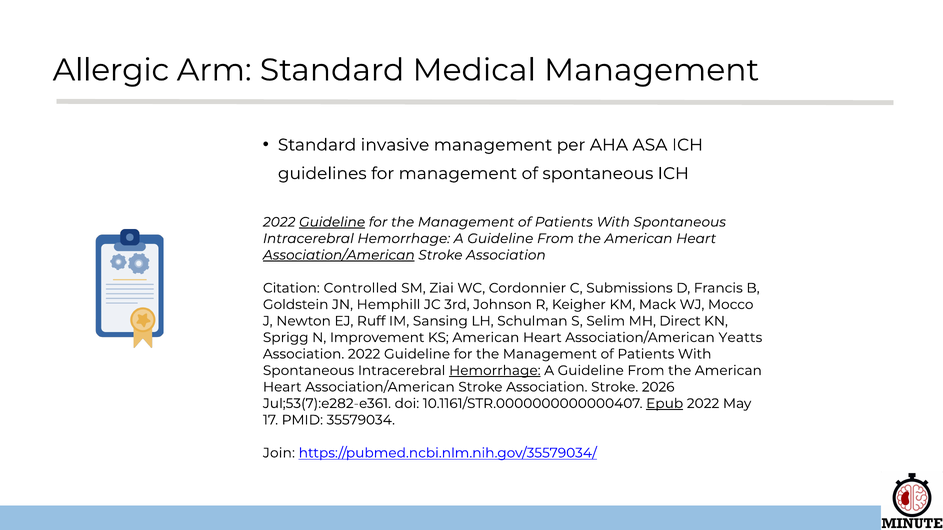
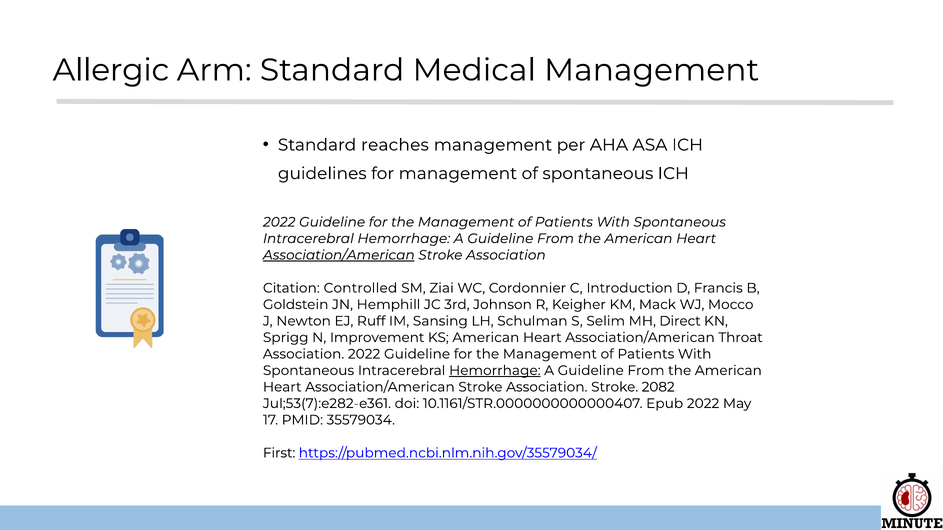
invasive: invasive -> reaches
Guideline at (332, 222) underline: present -> none
Submissions: Submissions -> Introduction
Yeatts: Yeatts -> Throat
2026: 2026 -> 2082
Epub underline: present -> none
Join: Join -> First
